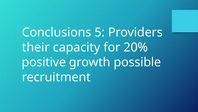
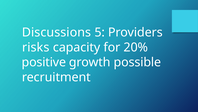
Conclusions: Conclusions -> Discussions
their: their -> risks
